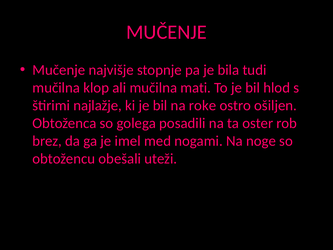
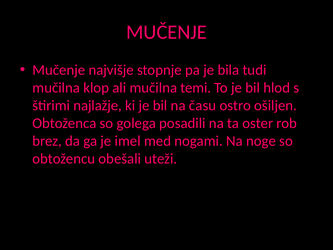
mati: mati -> temi
roke: roke -> času
